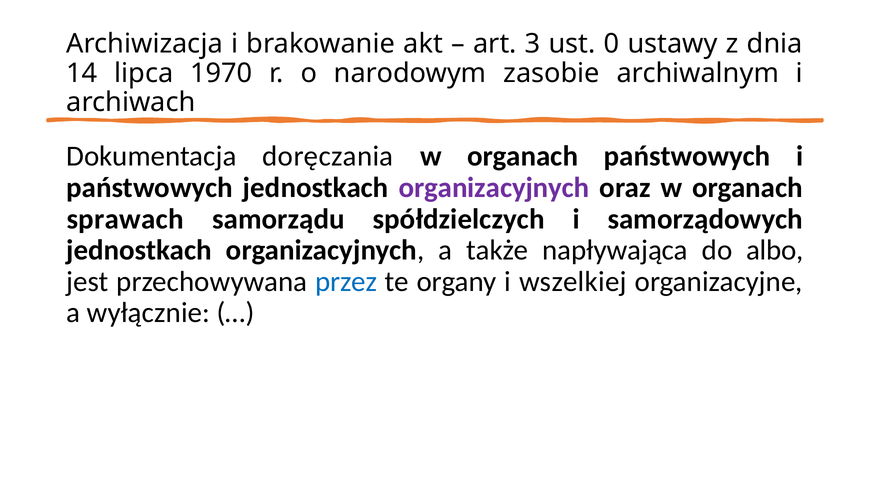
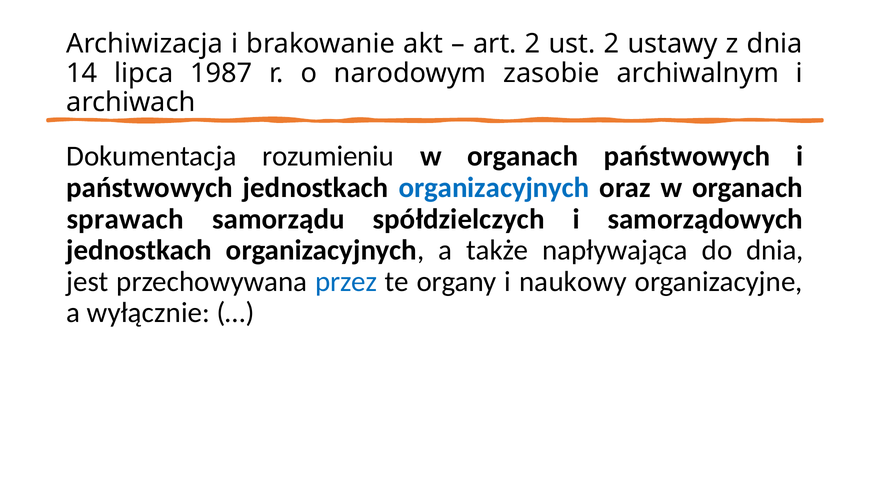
art 3: 3 -> 2
ust 0: 0 -> 2
1970: 1970 -> 1987
doręczania: doręczania -> rozumieniu
organizacyjnych at (494, 188) colour: purple -> blue
do albo: albo -> dnia
wszelkiej: wszelkiej -> naukowy
